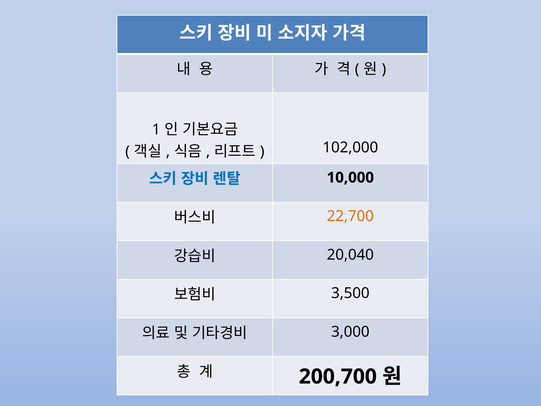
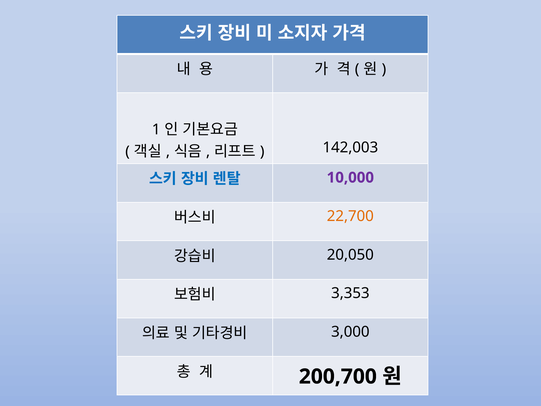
102,000: 102,000 -> 142,003
10,000 colour: black -> purple
20,040: 20,040 -> 20,050
3,500: 3,500 -> 3,353
